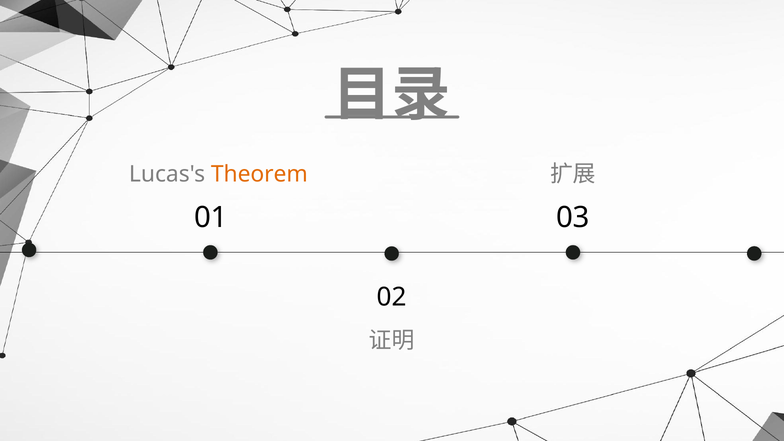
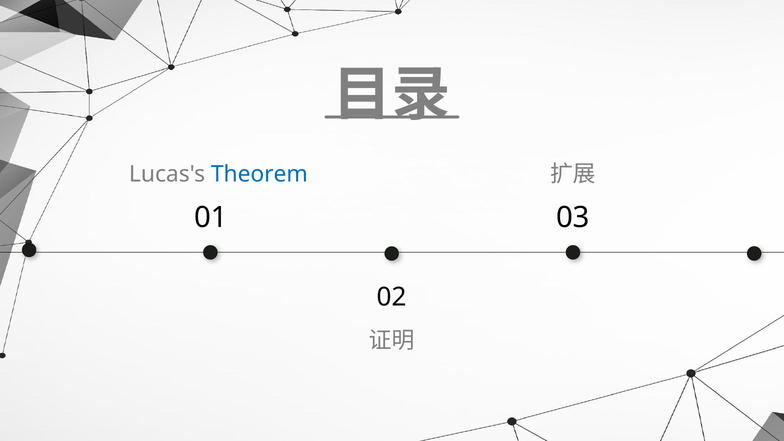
Theorem colour: orange -> blue
